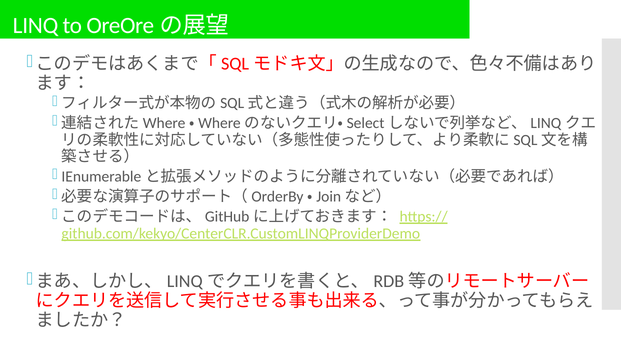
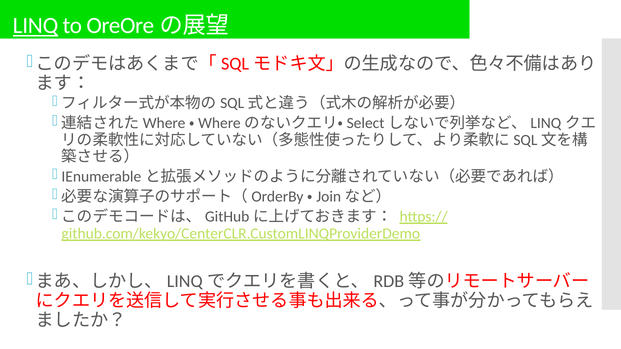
LINQ underline: none -> present
